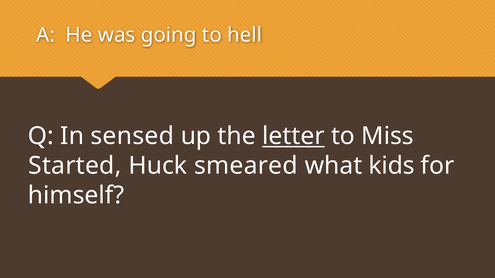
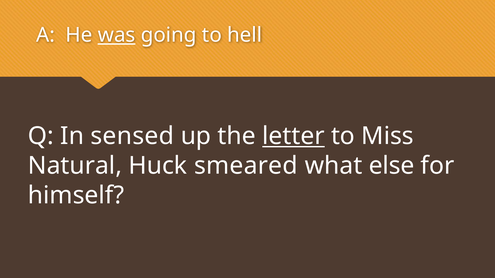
was underline: none -> present
Started: Started -> Natural
kids: kids -> else
